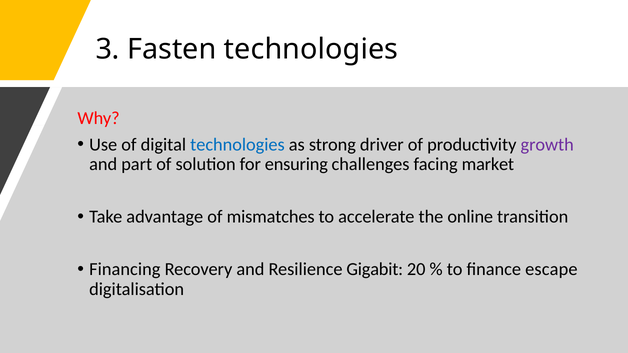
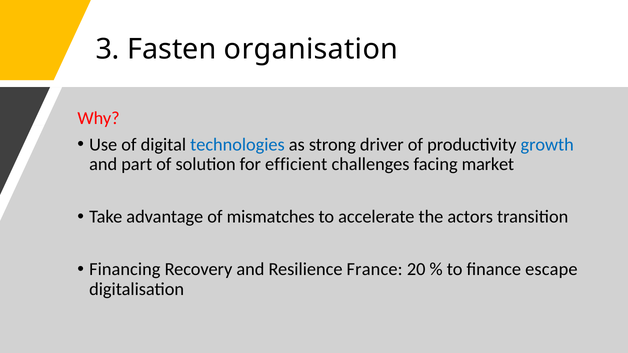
Fasten technologies: technologies -> organisation
growth colour: purple -> blue
ensuring: ensuring -> efficient
online: online -> actors
Gigabit: Gigabit -> France
